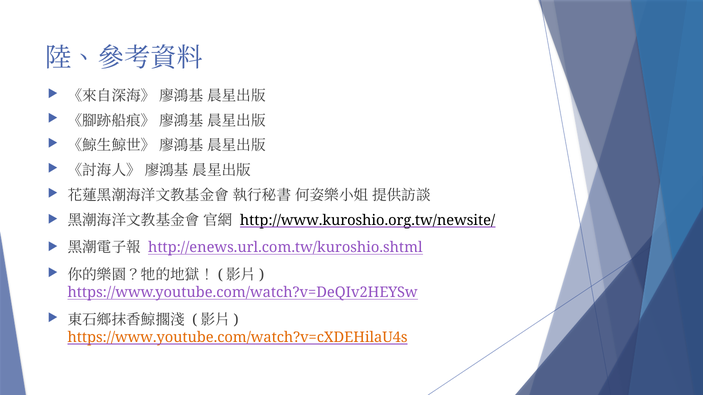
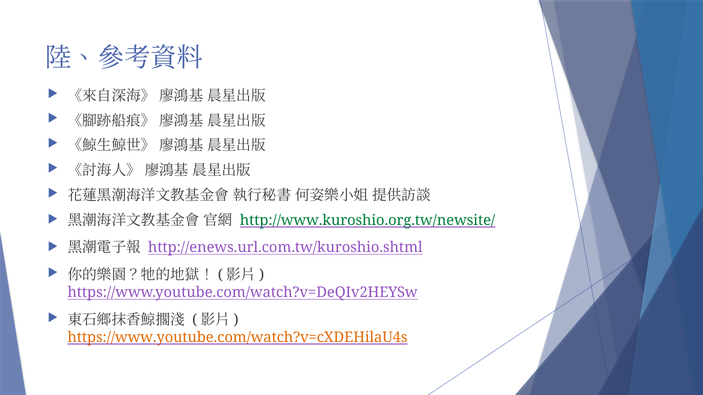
http://www.kuroshio.org.tw/newsite/ colour: black -> green
